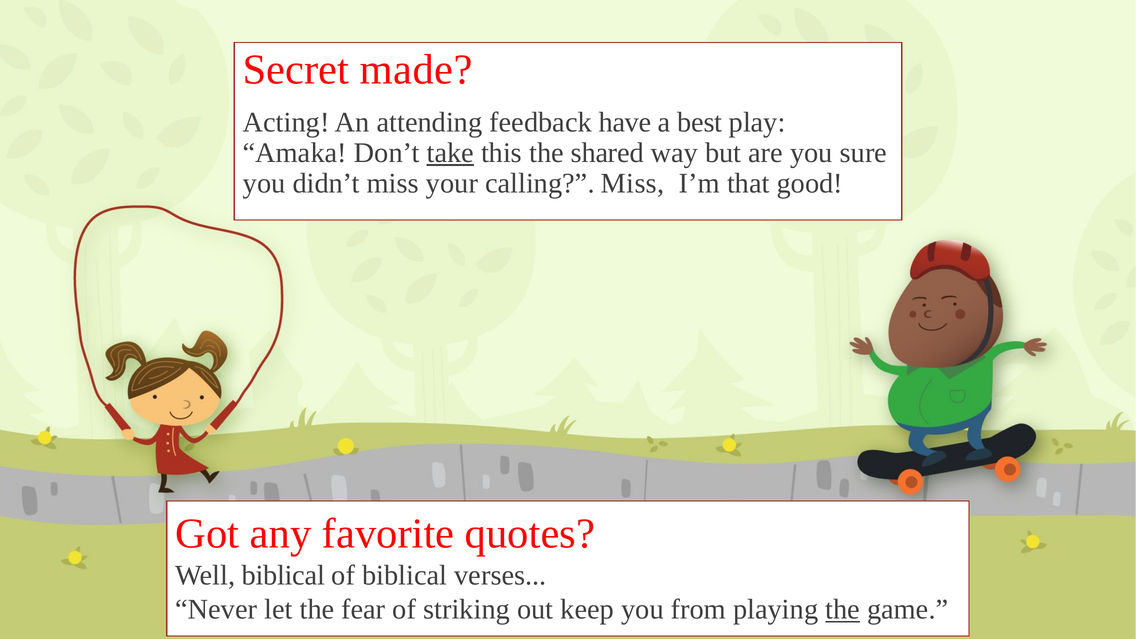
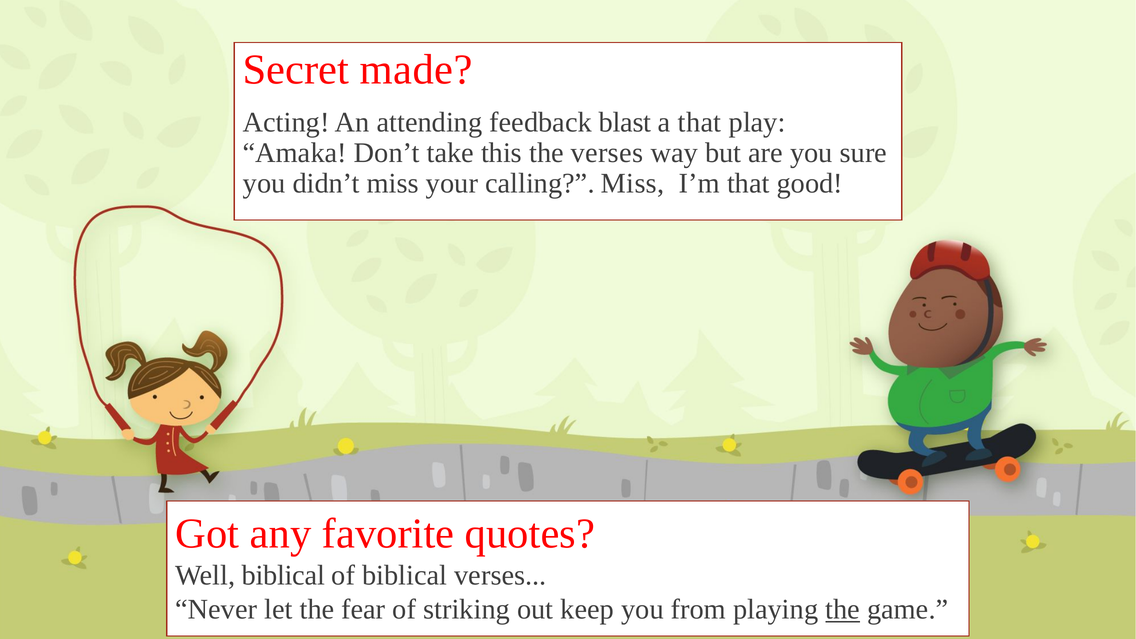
have: have -> blast
a best: best -> that
take underline: present -> none
the shared: shared -> verses
